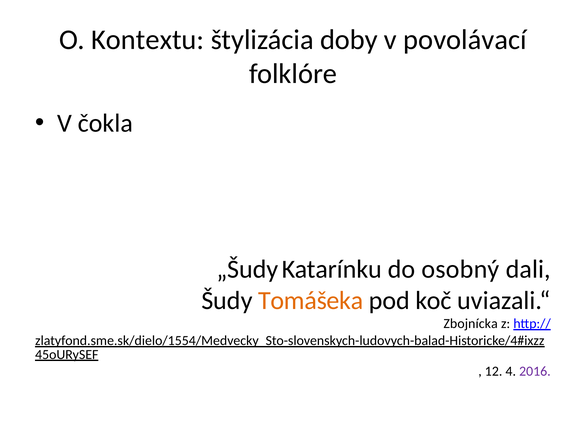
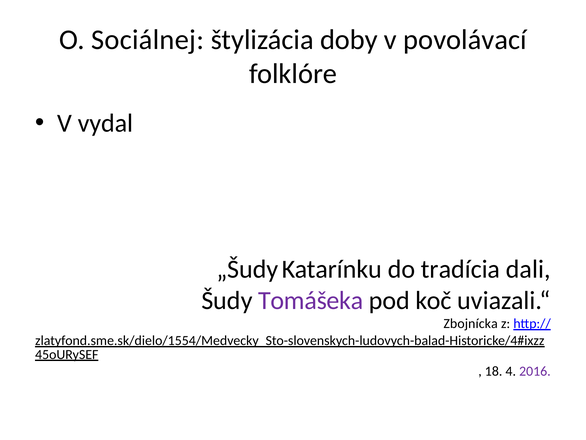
Kontextu: Kontextu -> Sociálnej
čokla: čokla -> vydal
osobný: osobný -> tradícia
Tomášeka colour: orange -> purple
12: 12 -> 18
